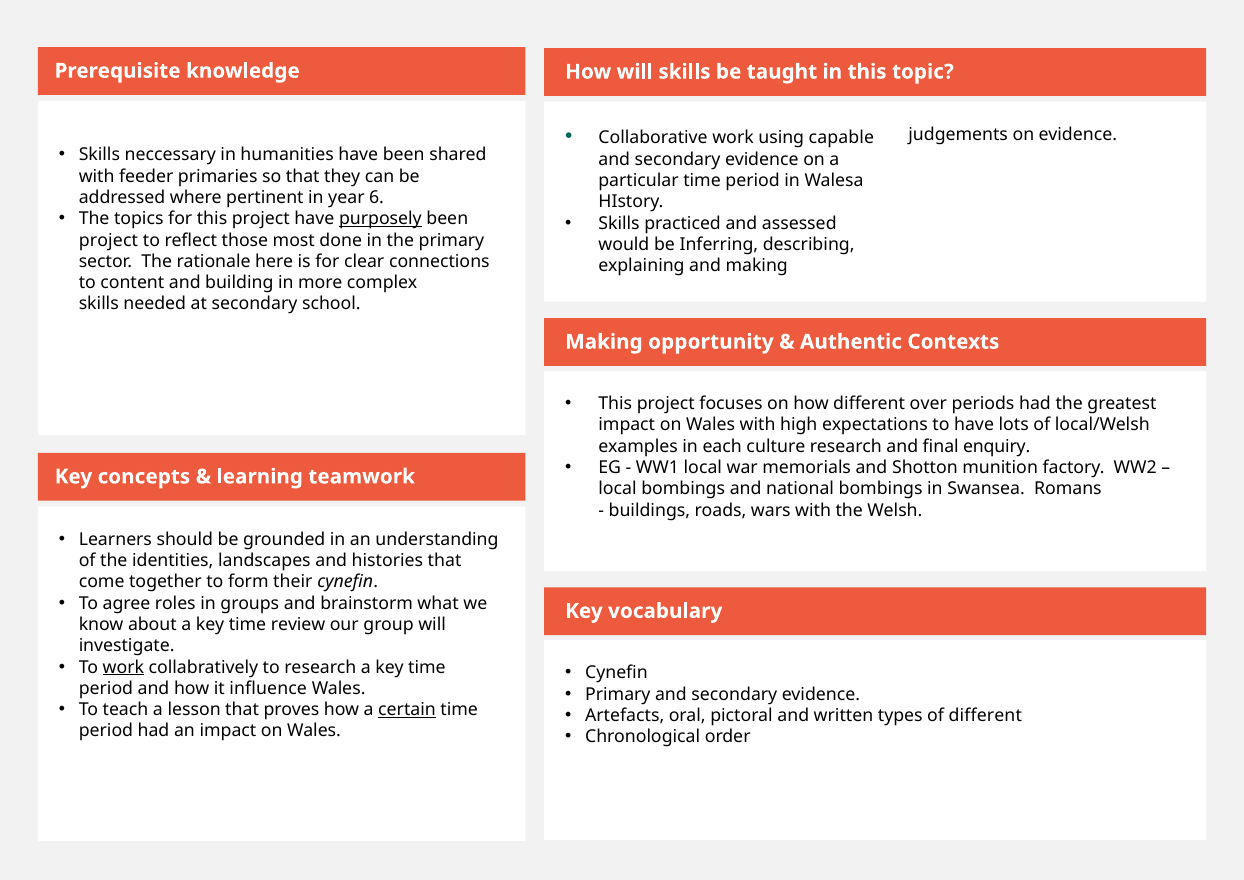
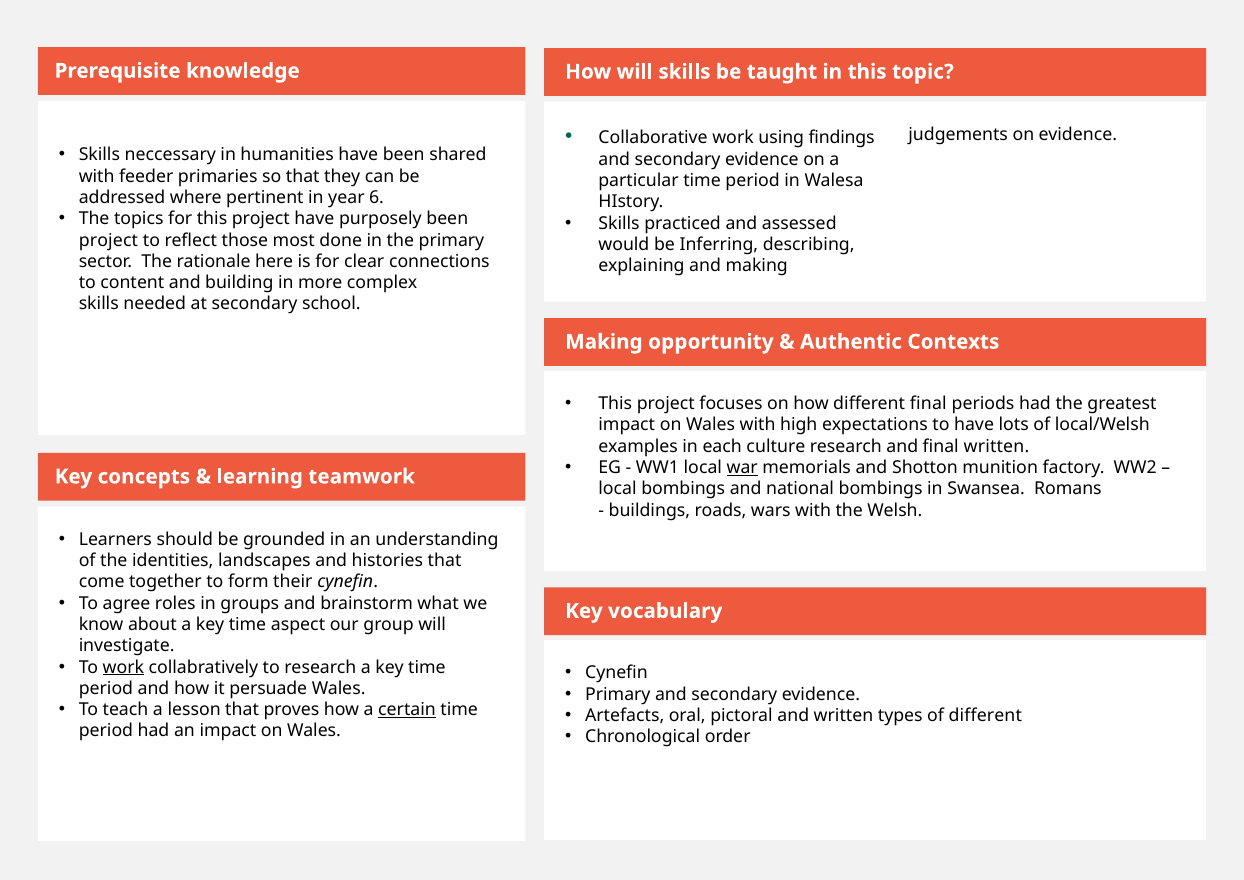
capable: capable -> findings
purposely underline: present -> none
different over: over -> final
final enquiry: enquiry -> written
war underline: none -> present
review: review -> aspect
influence: influence -> persuade
